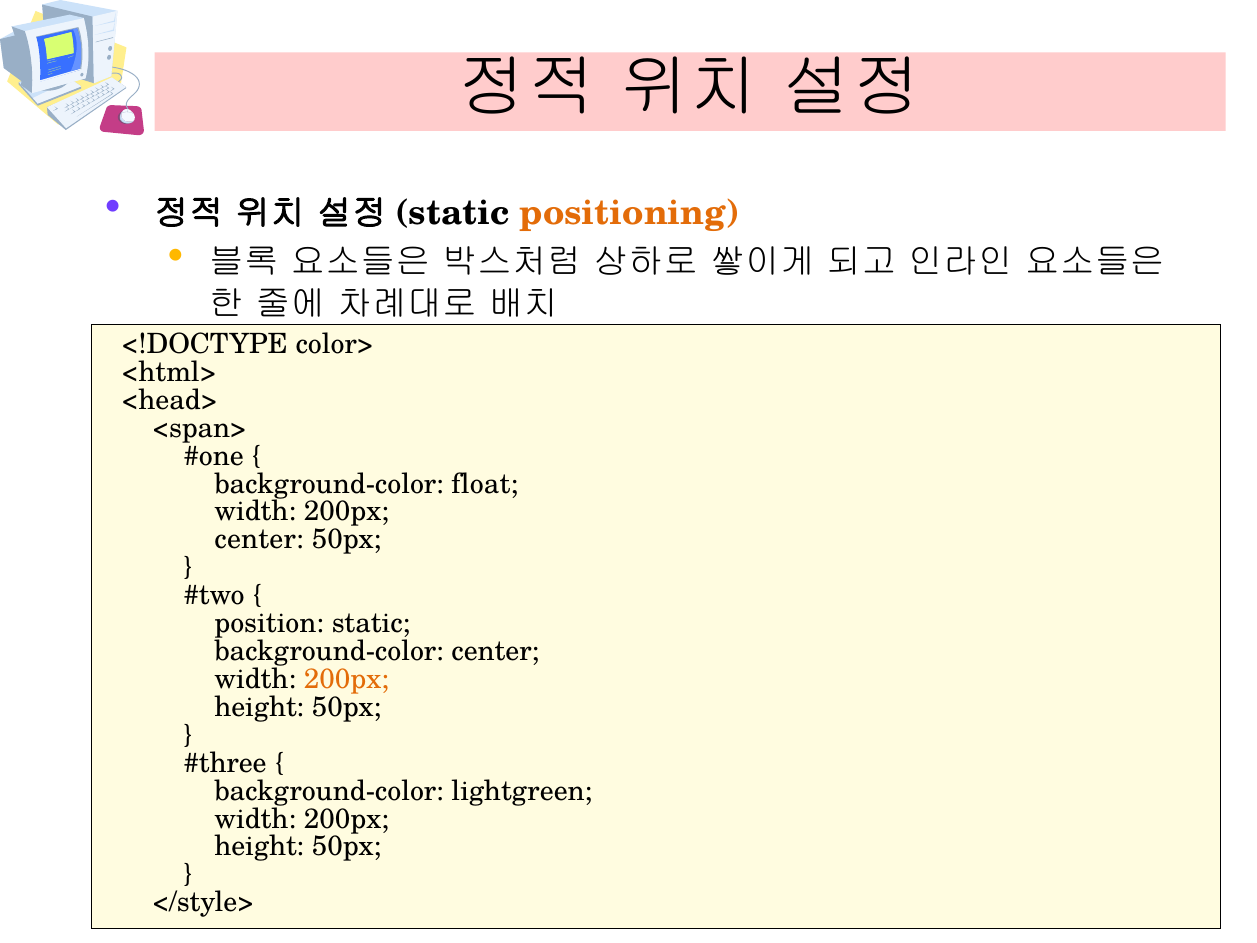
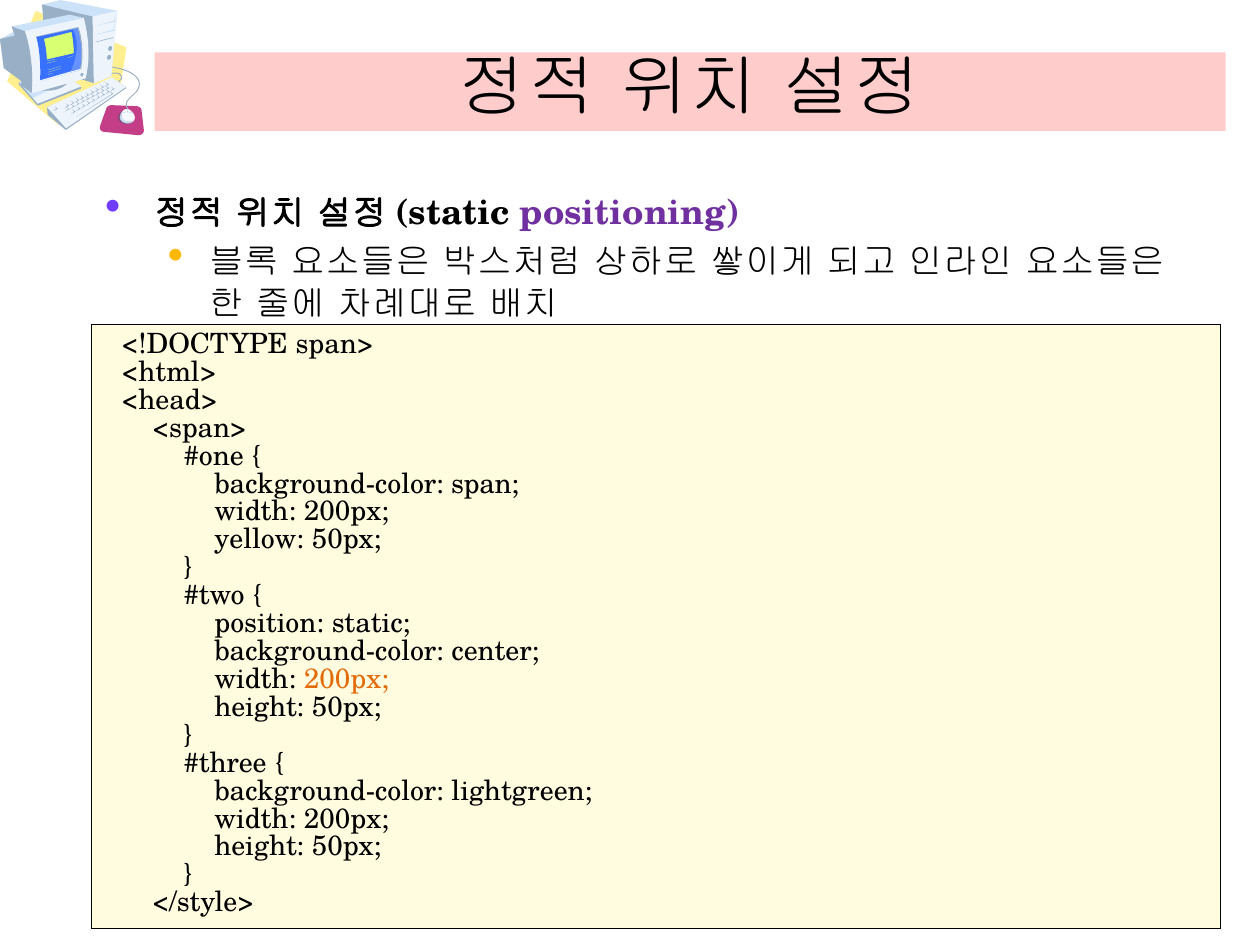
positioning colour: orange -> purple
color>: color> -> span>
float: float -> span
center at (259, 540): center -> yellow
